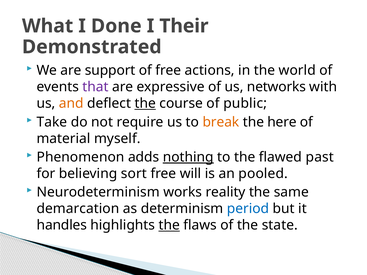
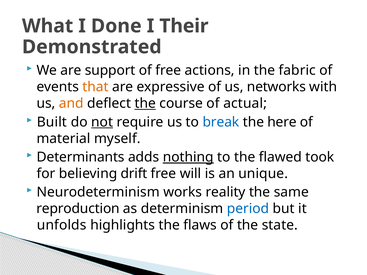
world: world -> fabric
that colour: purple -> orange
public: public -> actual
Take: Take -> Built
not underline: none -> present
break colour: orange -> blue
Phenomenon: Phenomenon -> Determinants
past: past -> took
sort: sort -> drift
pooled: pooled -> unique
demarcation: demarcation -> reproduction
handles: handles -> unfolds
the at (169, 225) underline: present -> none
